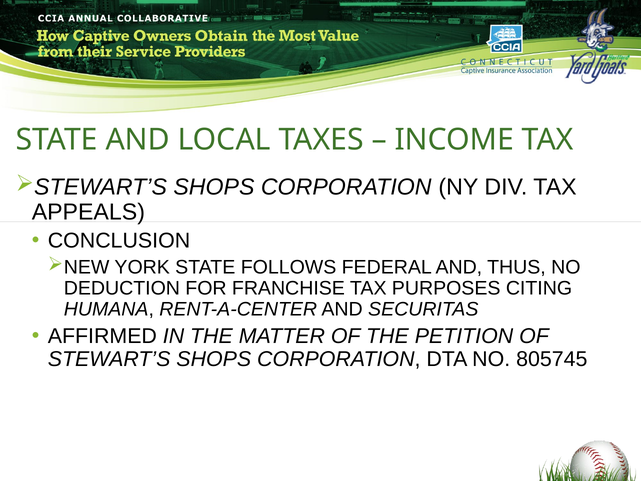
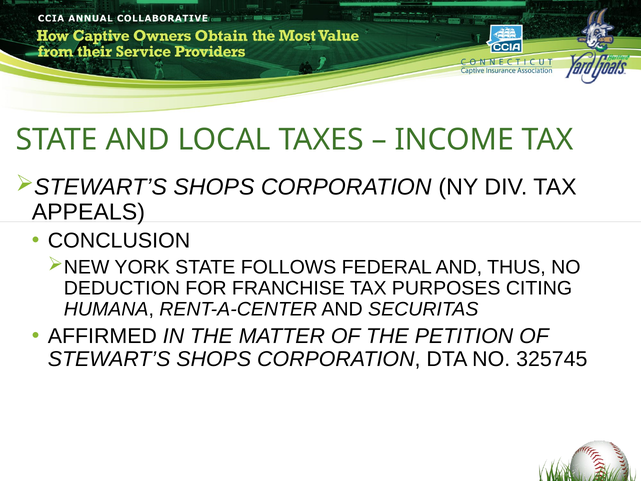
805745: 805745 -> 325745
